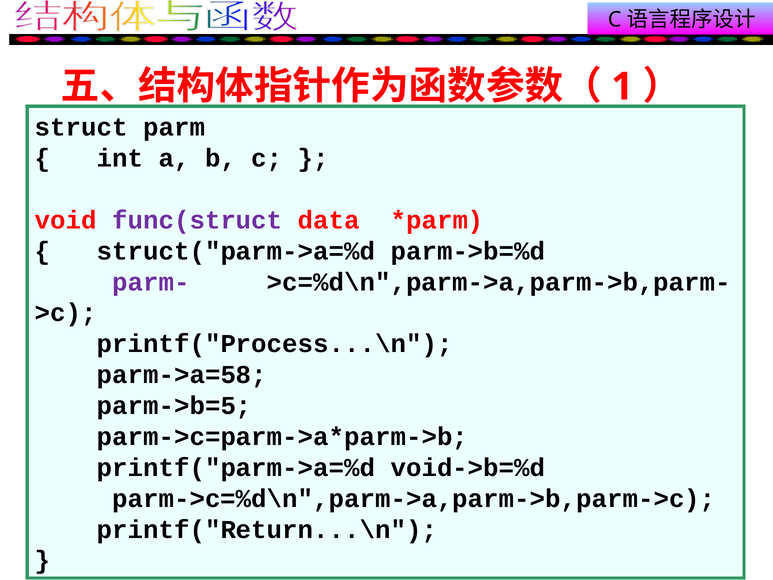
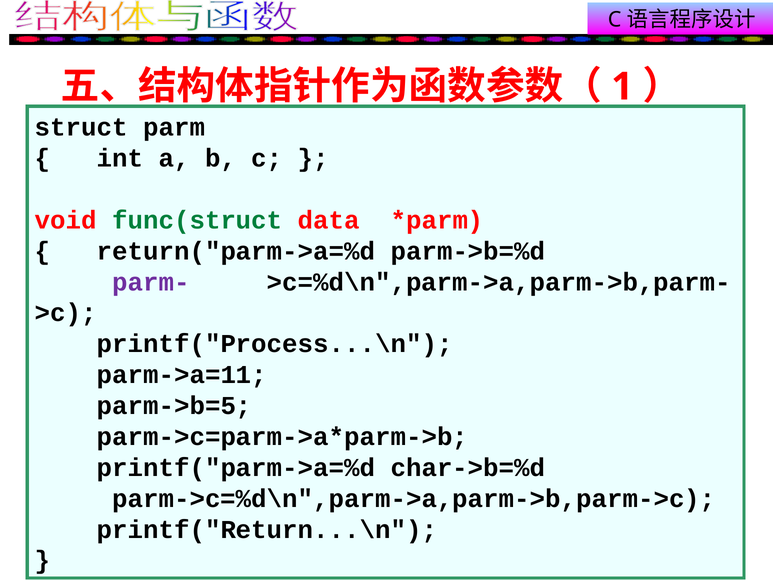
func(struct colour: purple -> green
struct("parm->a=%d: struct("parm->a=%d -> return("parm->a=%d
parm->a=58: parm->a=58 -> parm->a=11
void->b=%d: void->b=%d -> char->b=%d
